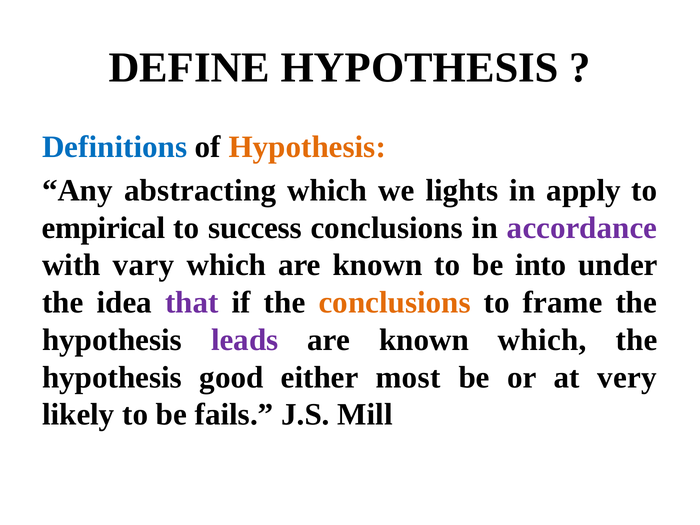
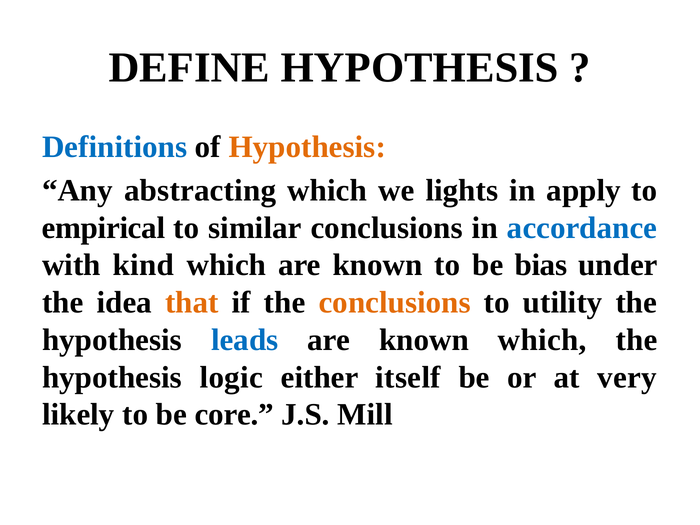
success: success -> similar
accordance colour: purple -> blue
vary: vary -> kind
into: into -> bias
that colour: purple -> orange
frame: frame -> utility
leads colour: purple -> blue
good: good -> logic
most: most -> itself
fails: fails -> core
